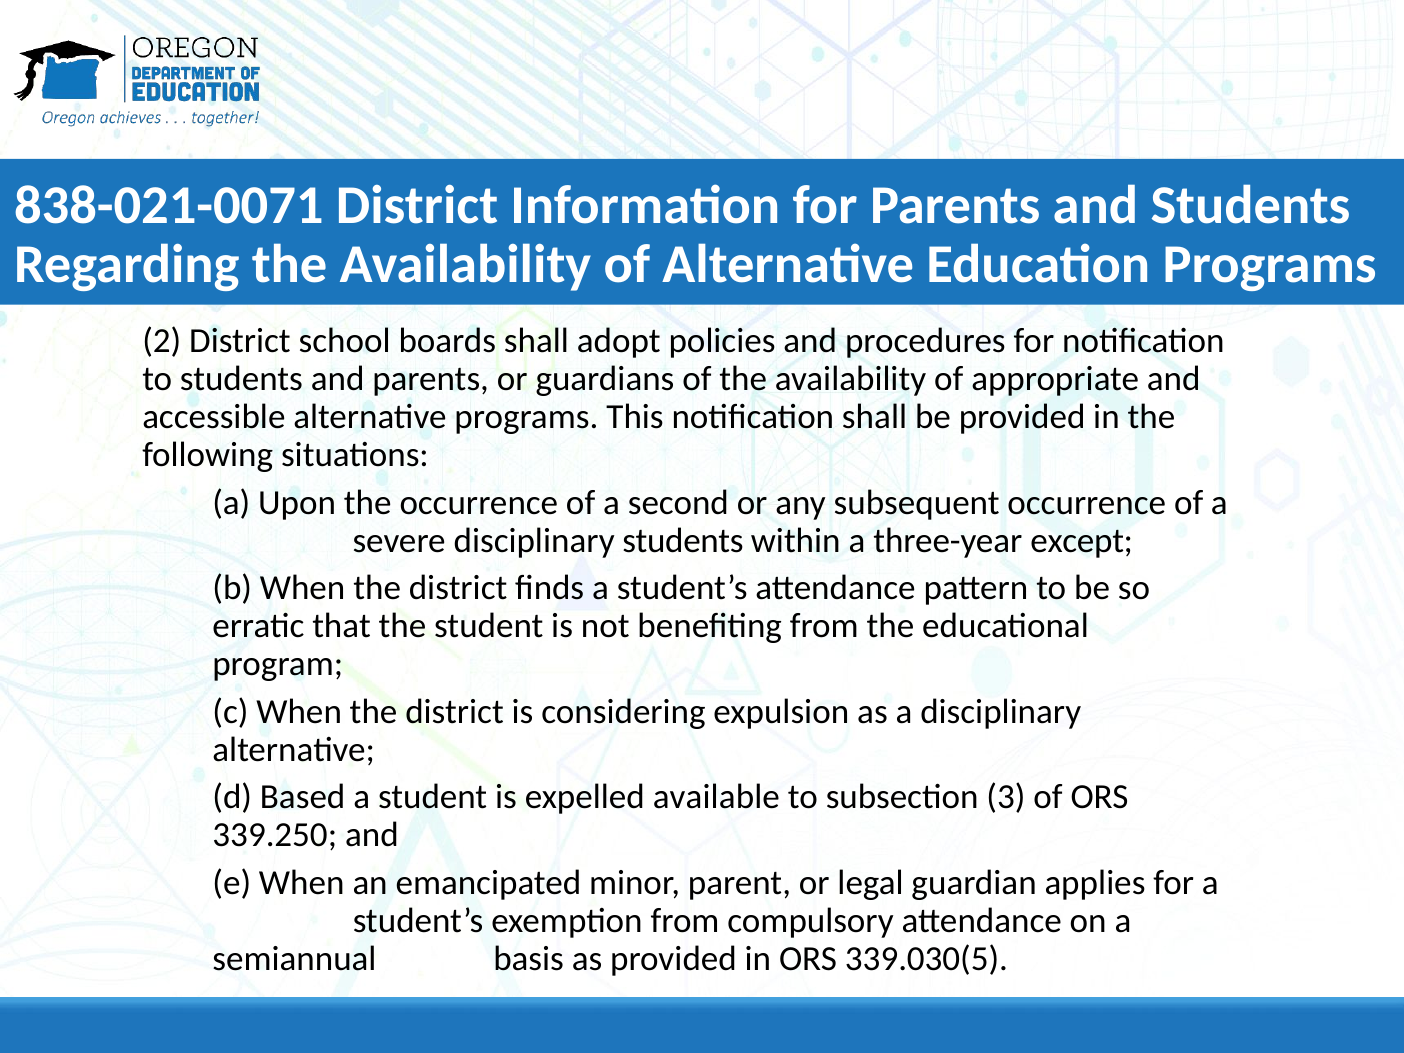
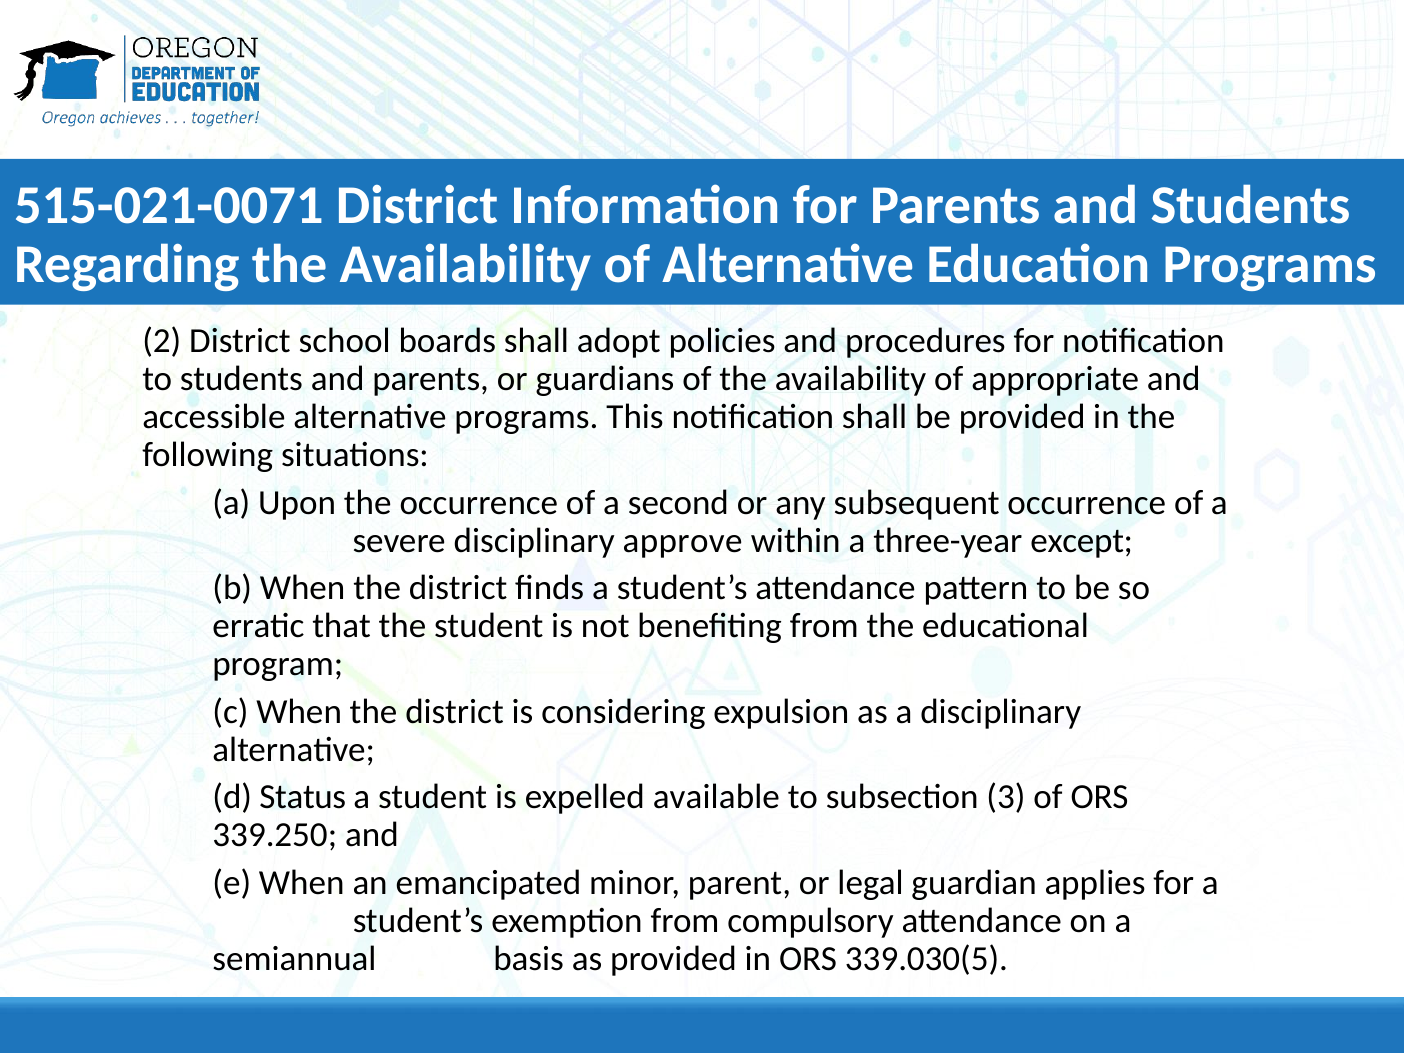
838-021-0071: 838-021-0071 -> 515-021-0071
disciplinary students: students -> approve
Based: Based -> Status
